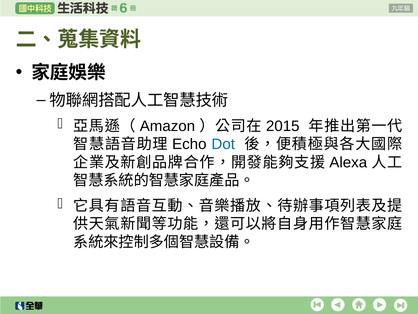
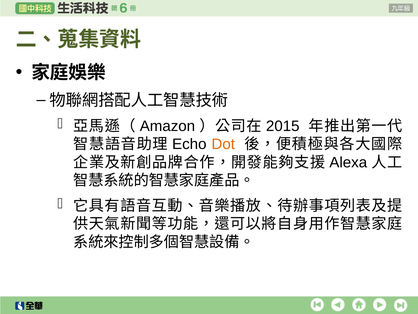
Dot colour: blue -> orange
